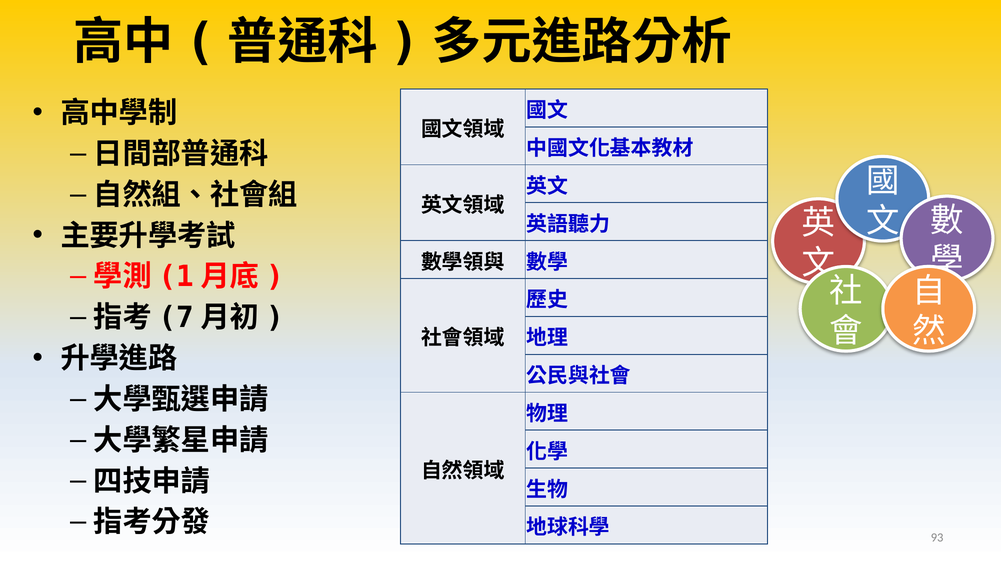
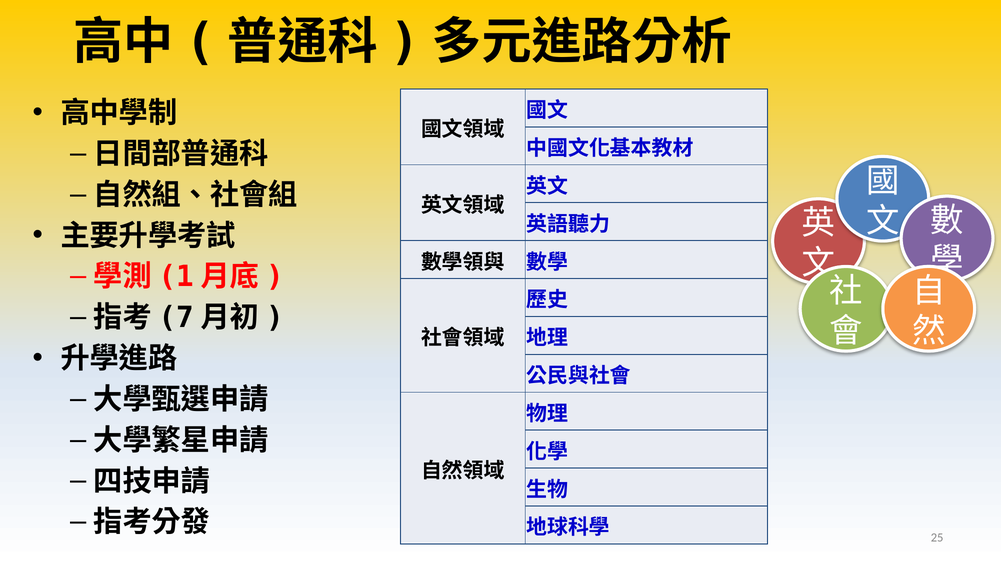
93: 93 -> 25
